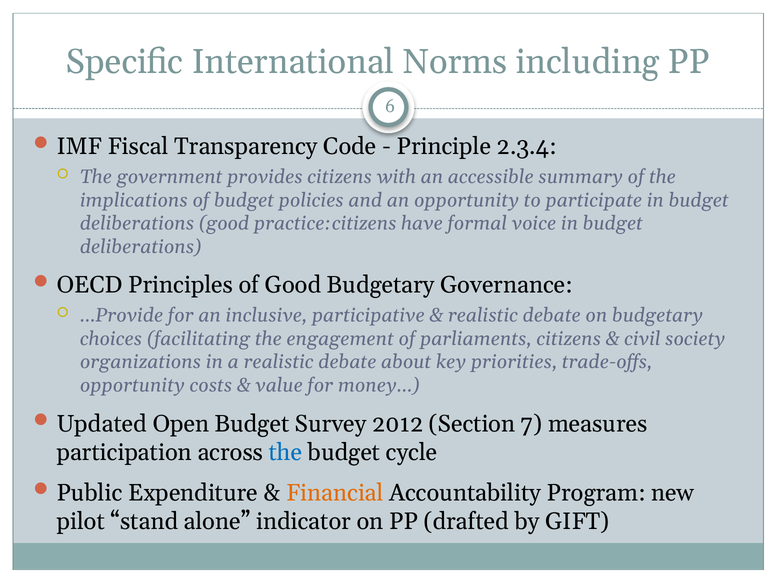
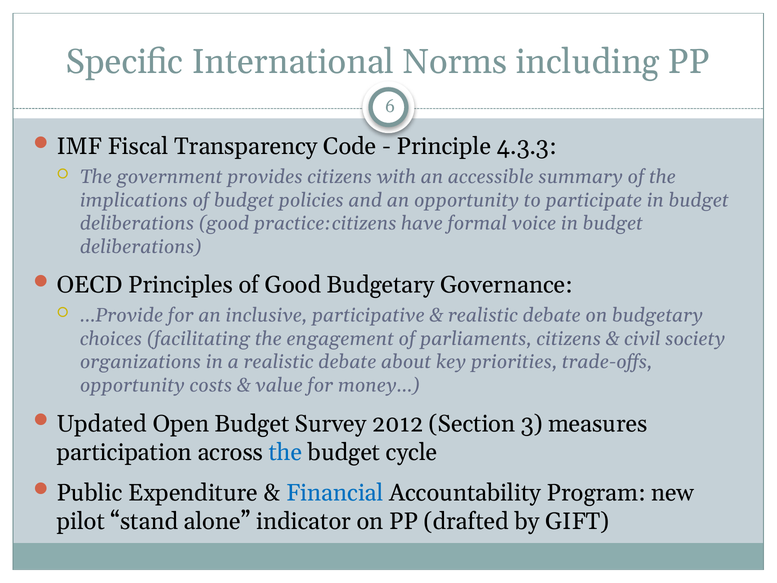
2.3.4: 2.3.4 -> 4.3.3
7: 7 -> 3
Financial colour: orange -> blue
